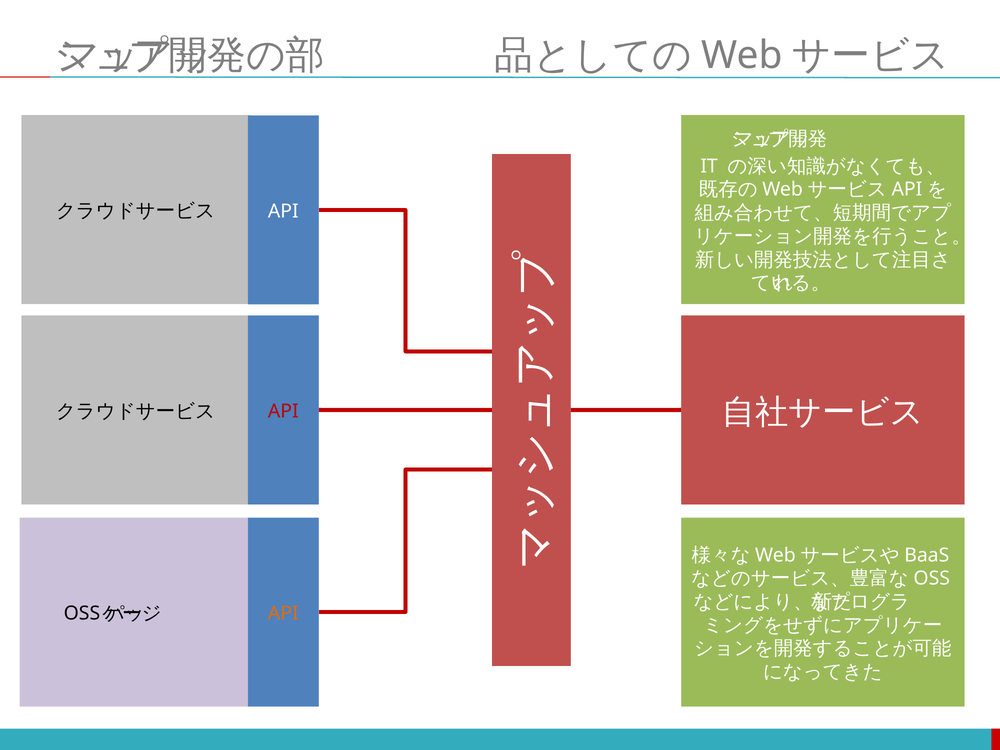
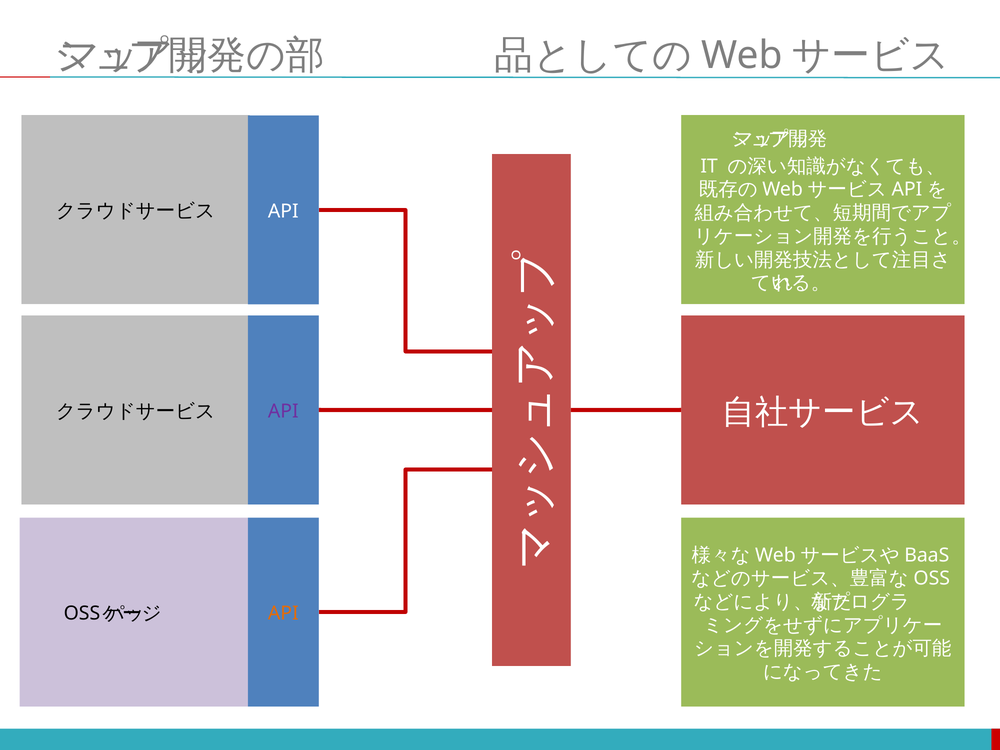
API at (283, 411) colour: red -> purple
